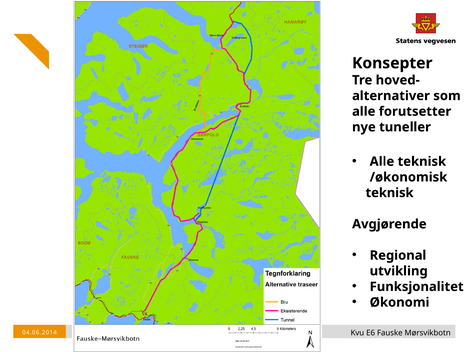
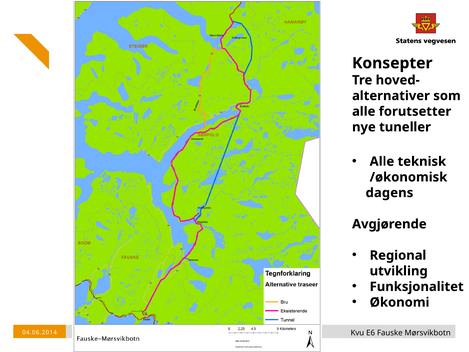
teknisk at (390, 193): teknisk -> dagens
